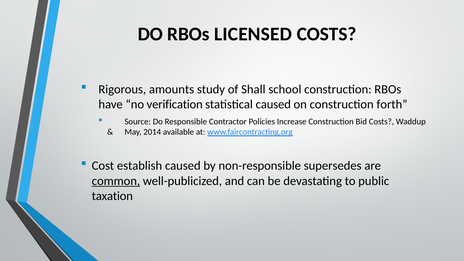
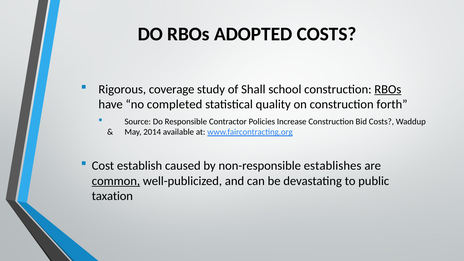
LICENSED: LICENSED -> ADOPTED
amounts: amounts -> coverage
RBOs at (388, 89) underline: none -> present
verification: verification -> completed
statistical caused: caused -> quality
supersedes: supersedes -> establishes
